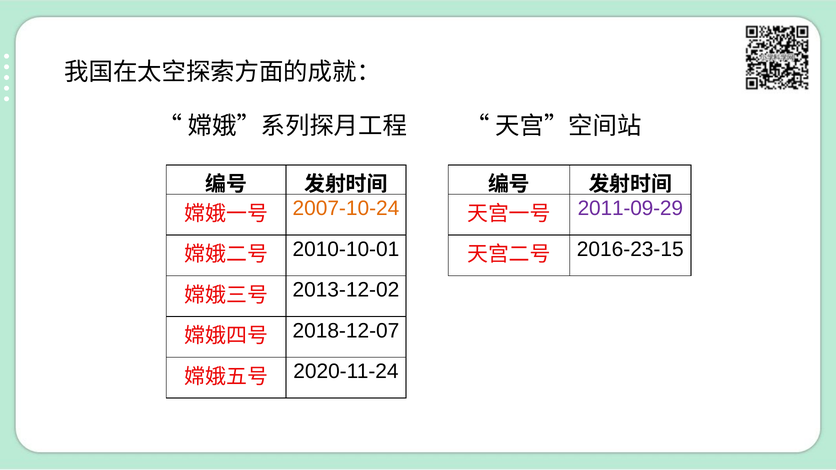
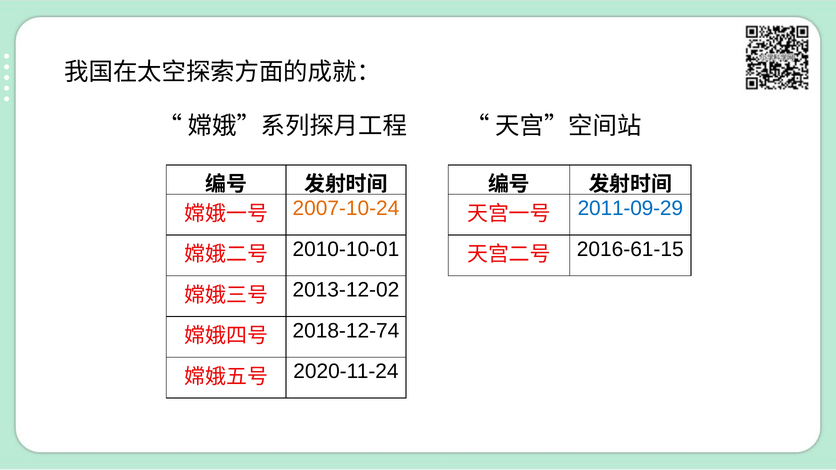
2011-09-29 colour: purple -> blue
2016-23-15: 2016-23-15 -> 2016-61-15
2018-12-07: 2018-12-07 -> 2018-12-74
